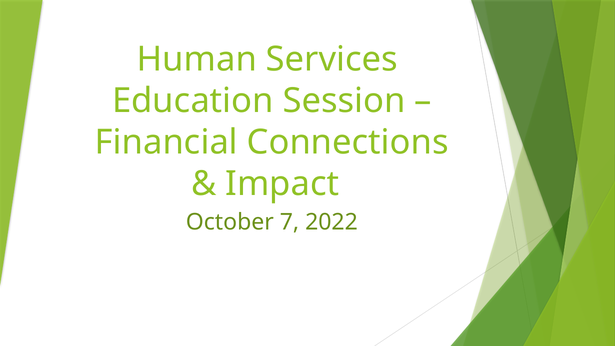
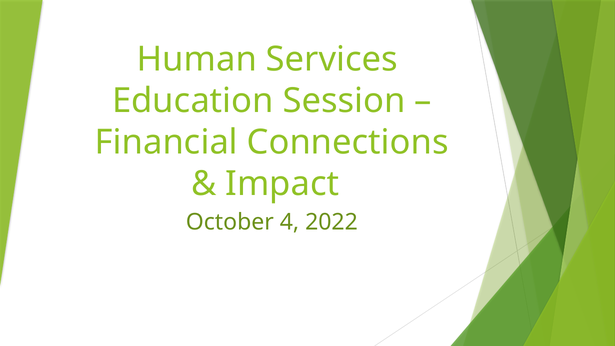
7: 7 -> 4
